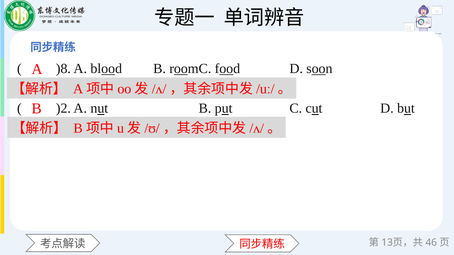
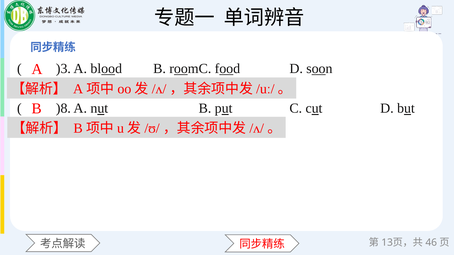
)8: )8 -> )3
)2: )2 -> )8
